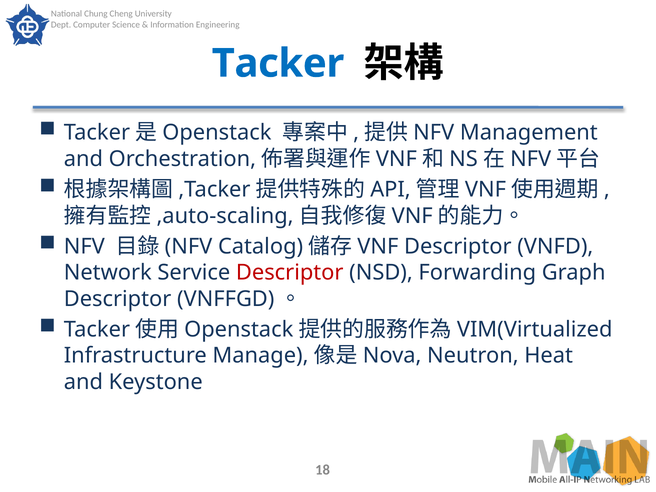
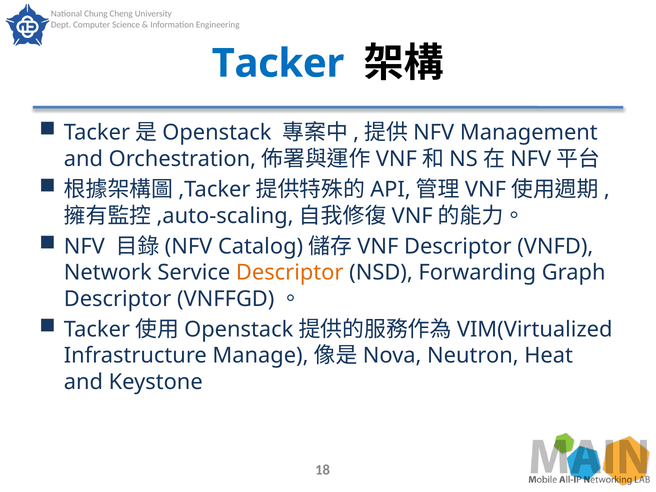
Descriptor at (290, 273) colour: red -> orange
